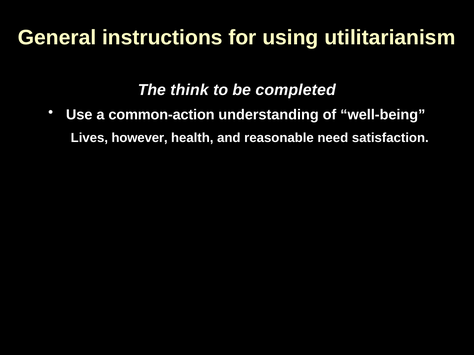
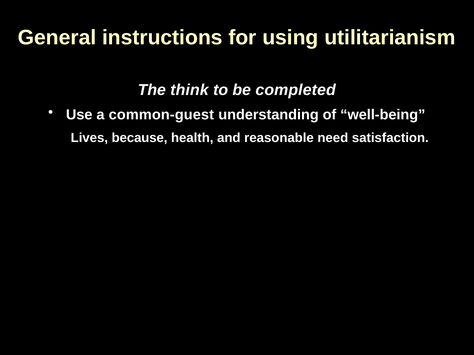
common-action: common-action -> common-guest
however: however -> because
